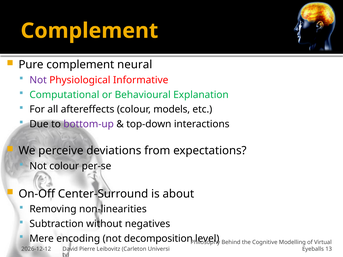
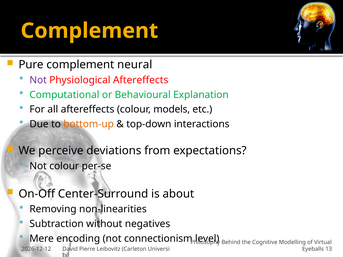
Physiological Informative: Informative -> Aftereffects
bottom-up colour: purple -> orange
decomposition: decomposition -> connectionism
